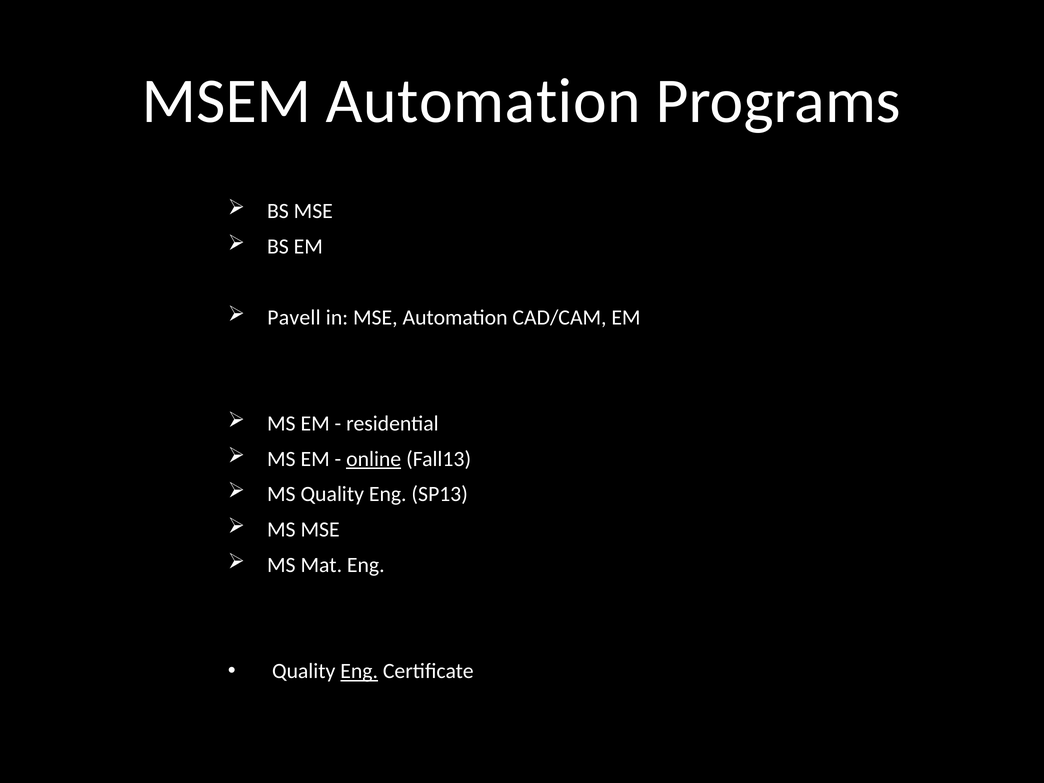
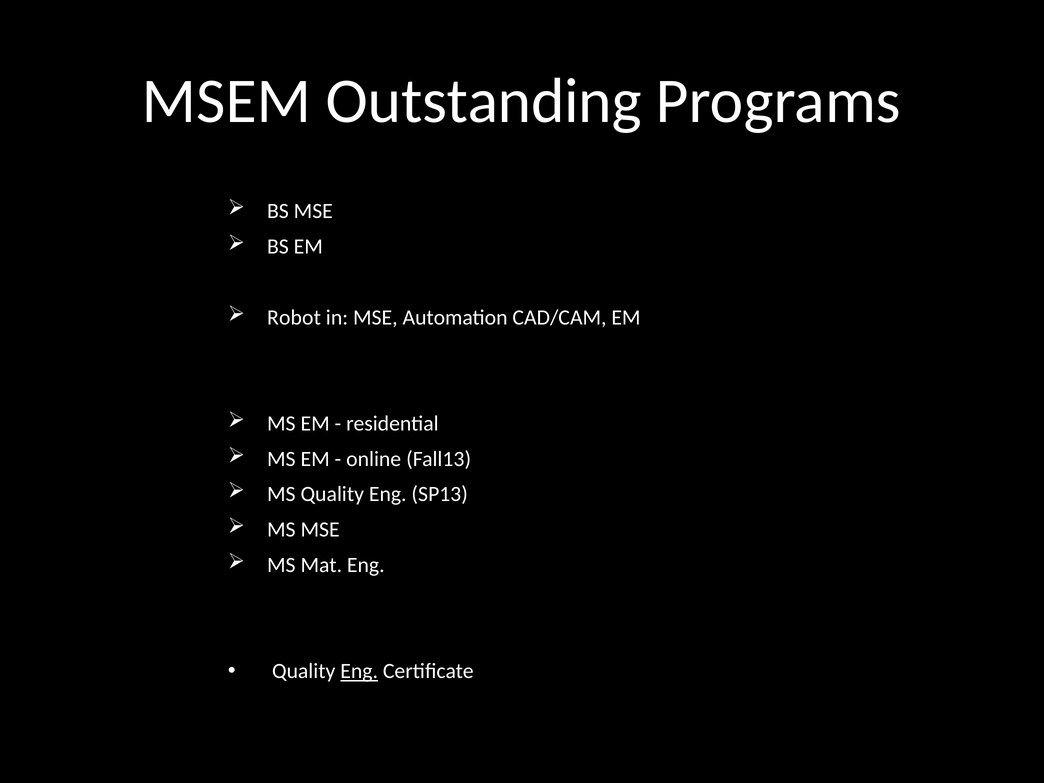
MSEM Automation: Automation -> Outstanding
Pavell: Pavell -> Robot
online underline: present -> none
